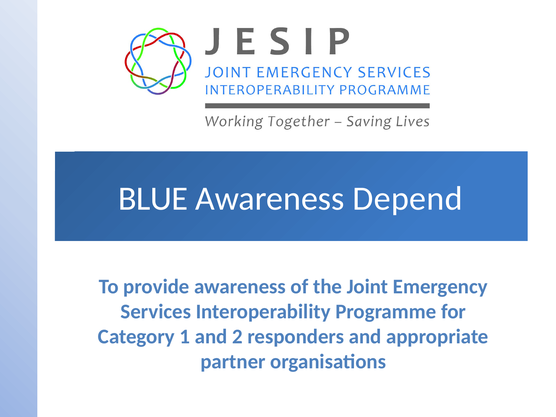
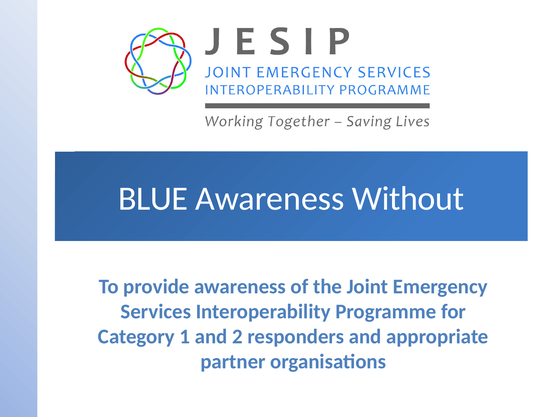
Depend: Depend -> Without
